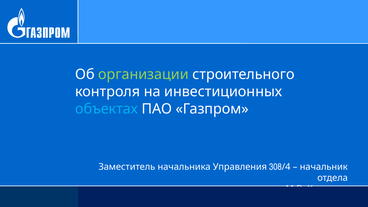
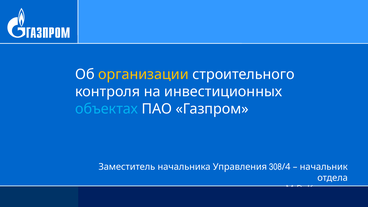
организации colour: light green -> yellow
